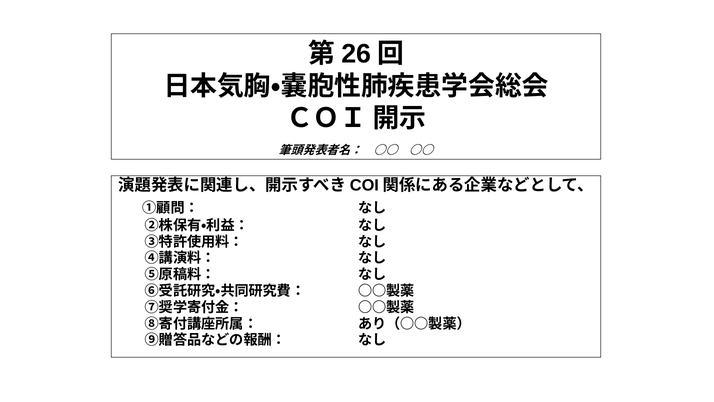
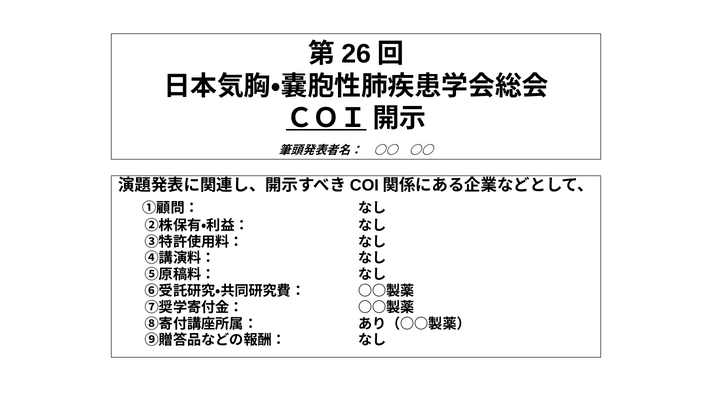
ＣＯＩ underline: none -> present
